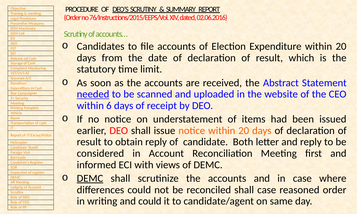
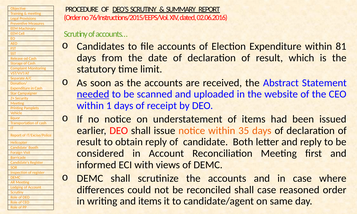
Expenditure within 20: 20 -> 81
6: 6 -> 1
notice within 20: 20 -> 35
DEMC at (90, 179) underline: present -> none
and could: could -> items
